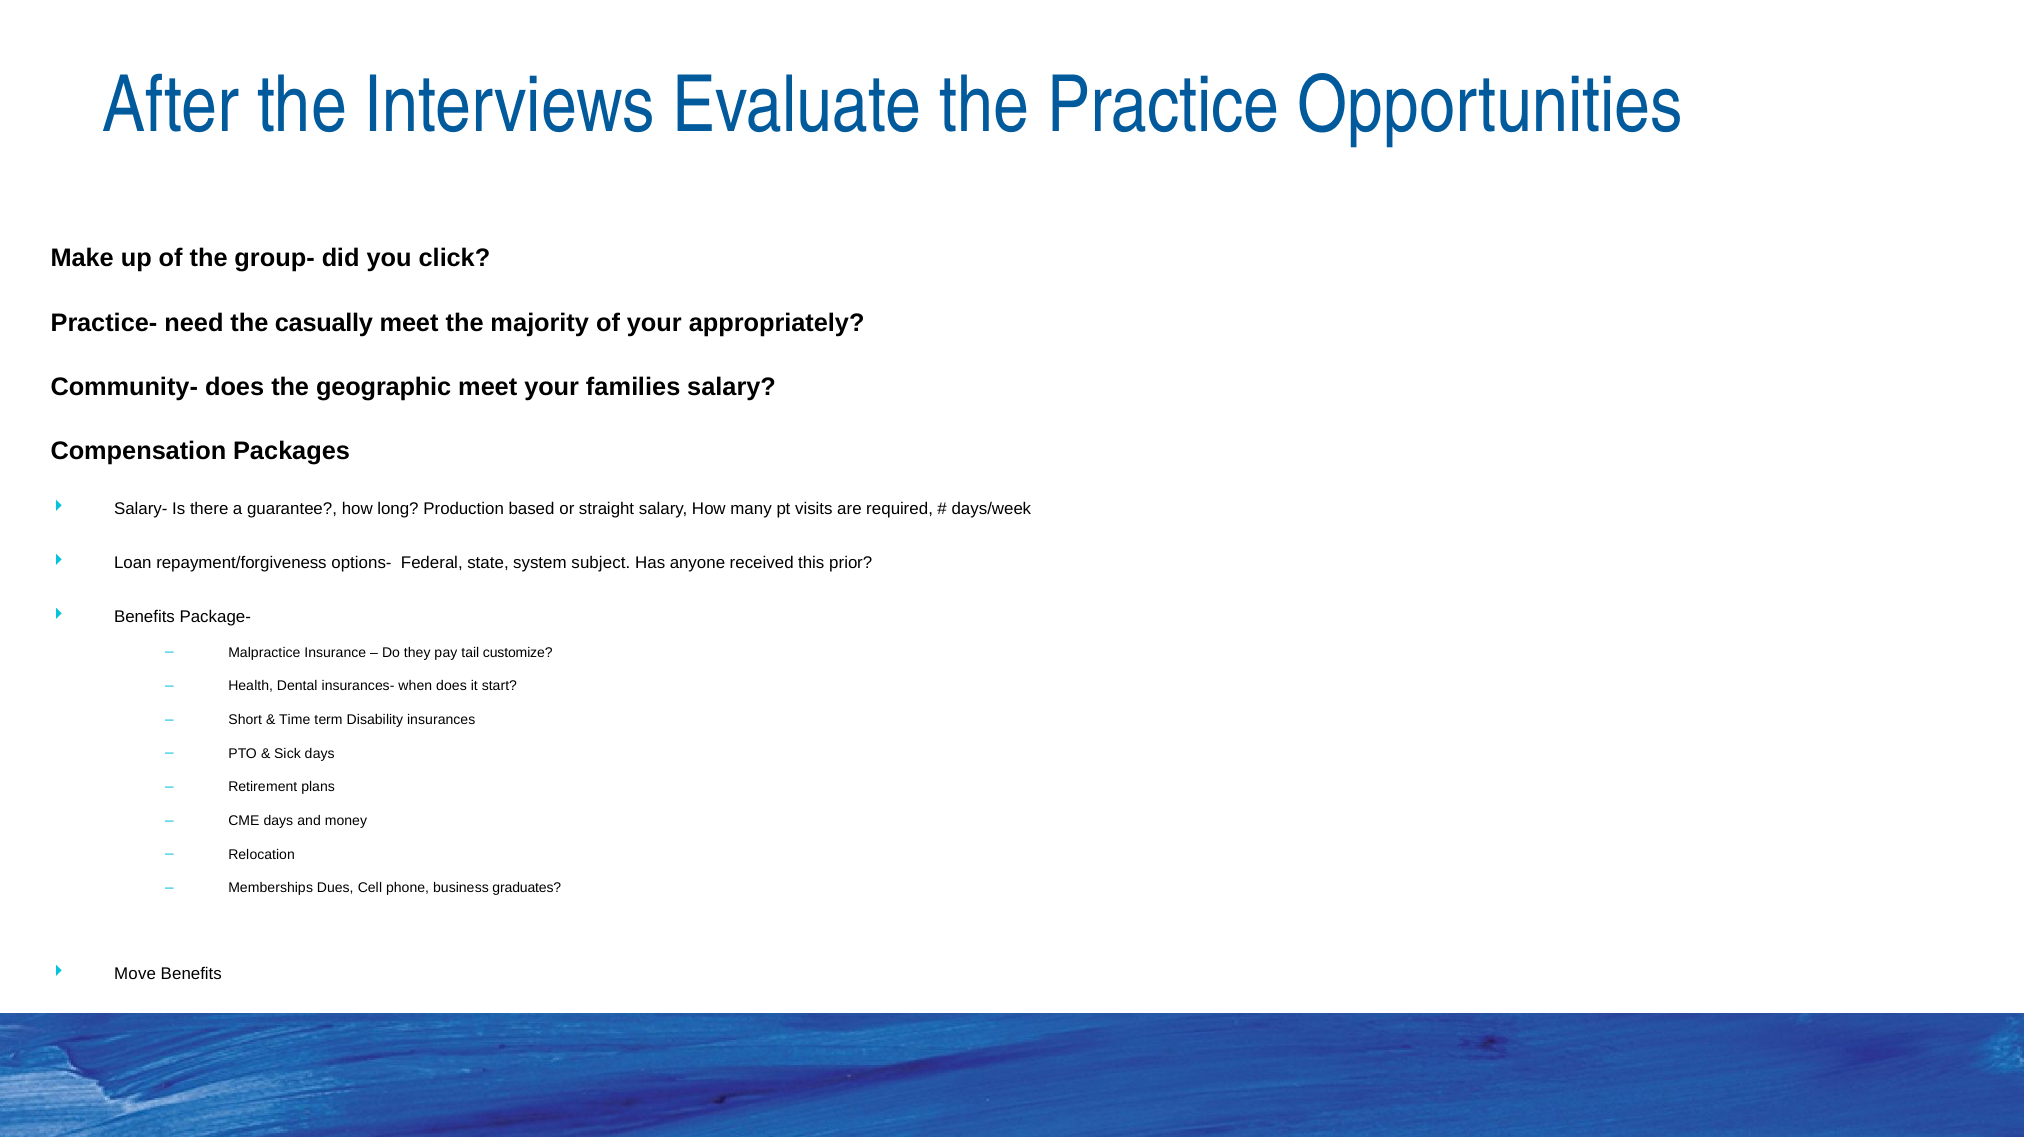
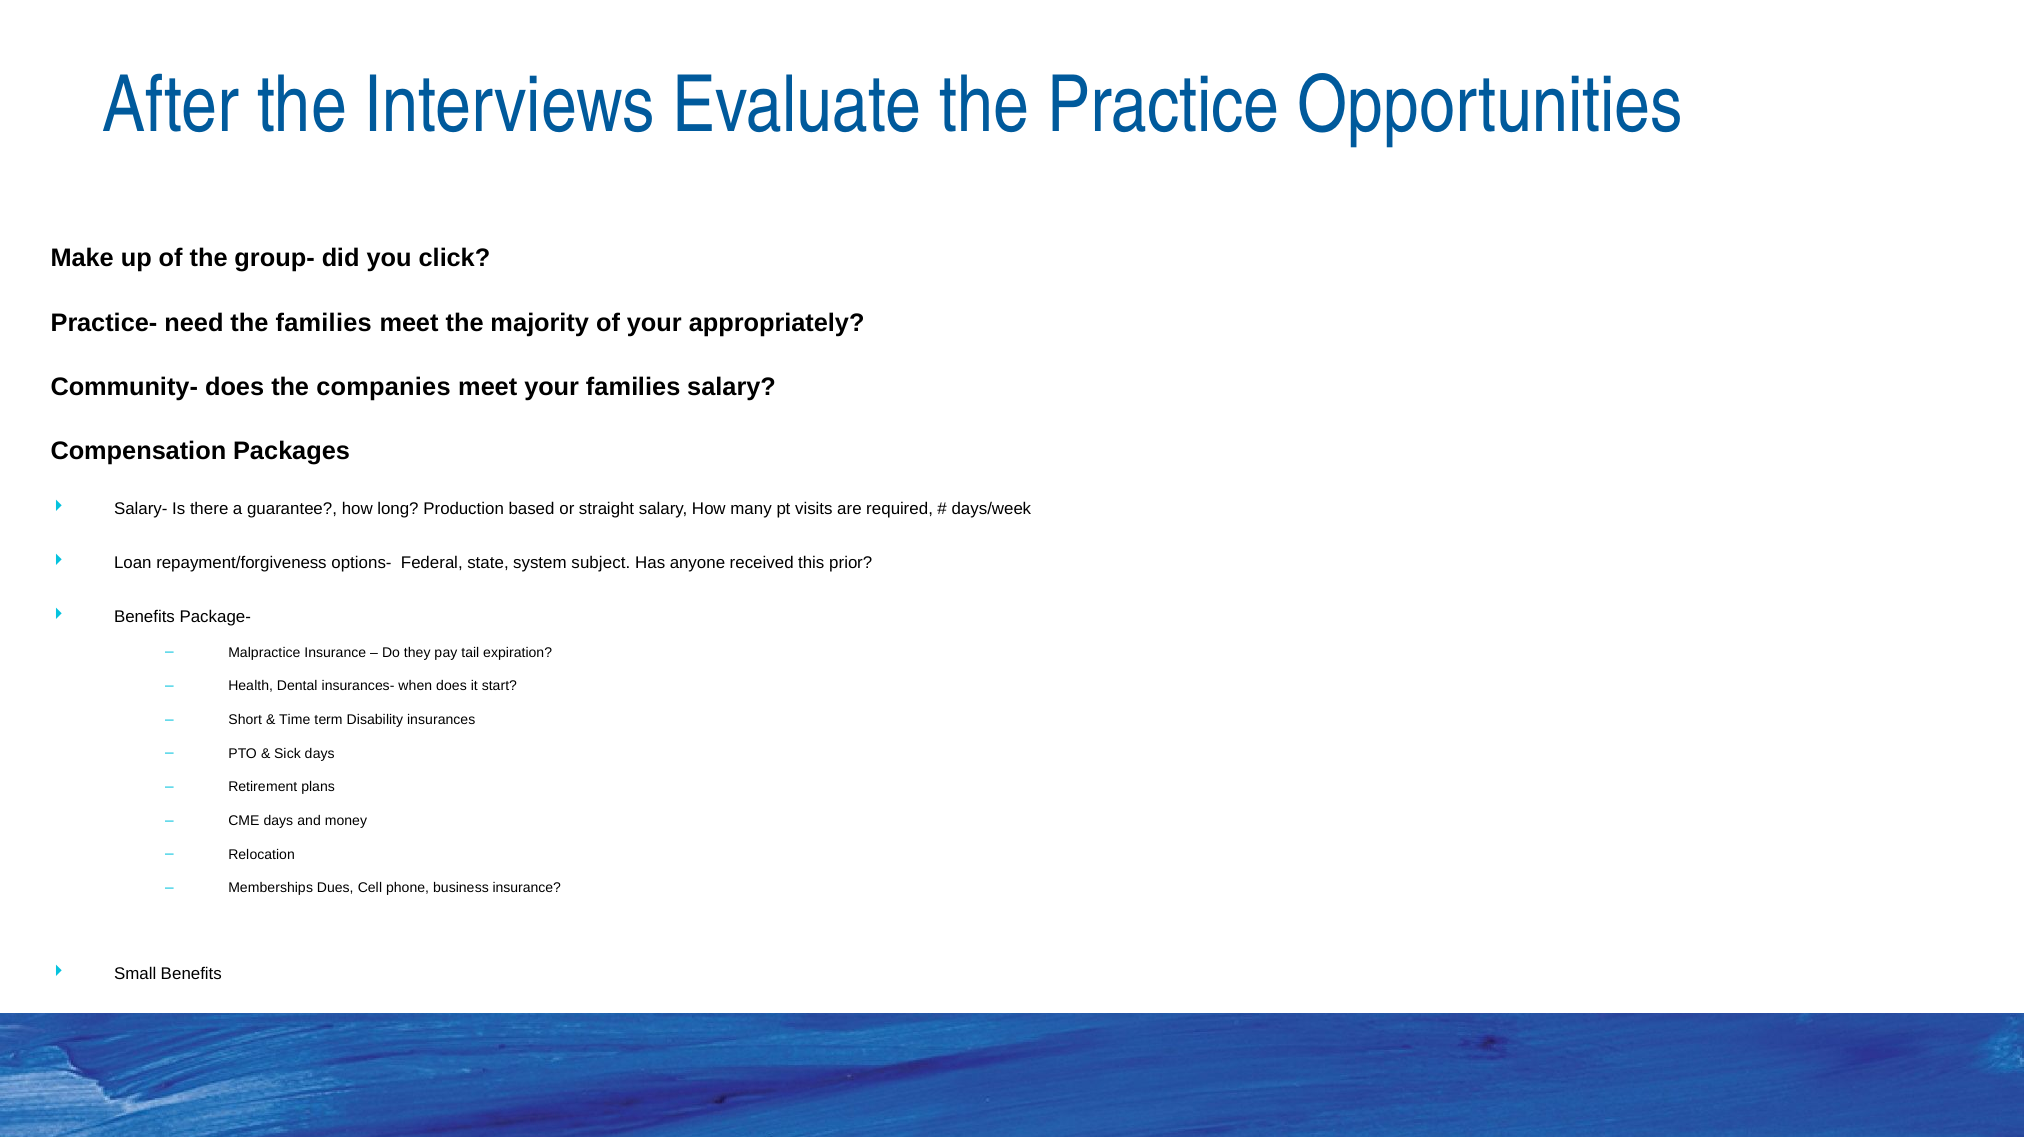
the casually: casually -> families
geographic: geographic -> companies
customize: customize -> expiration
business graduates: graduates -> insurance
Move: Move -> Small
